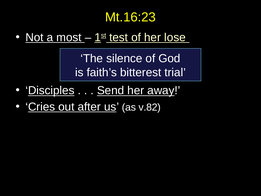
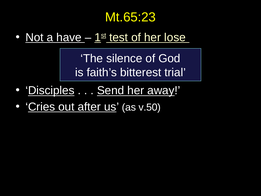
Mt.16:23: Mt.16:23 -> Mt.65:23
most: most -> have
v.82: v.82 -> v.50
